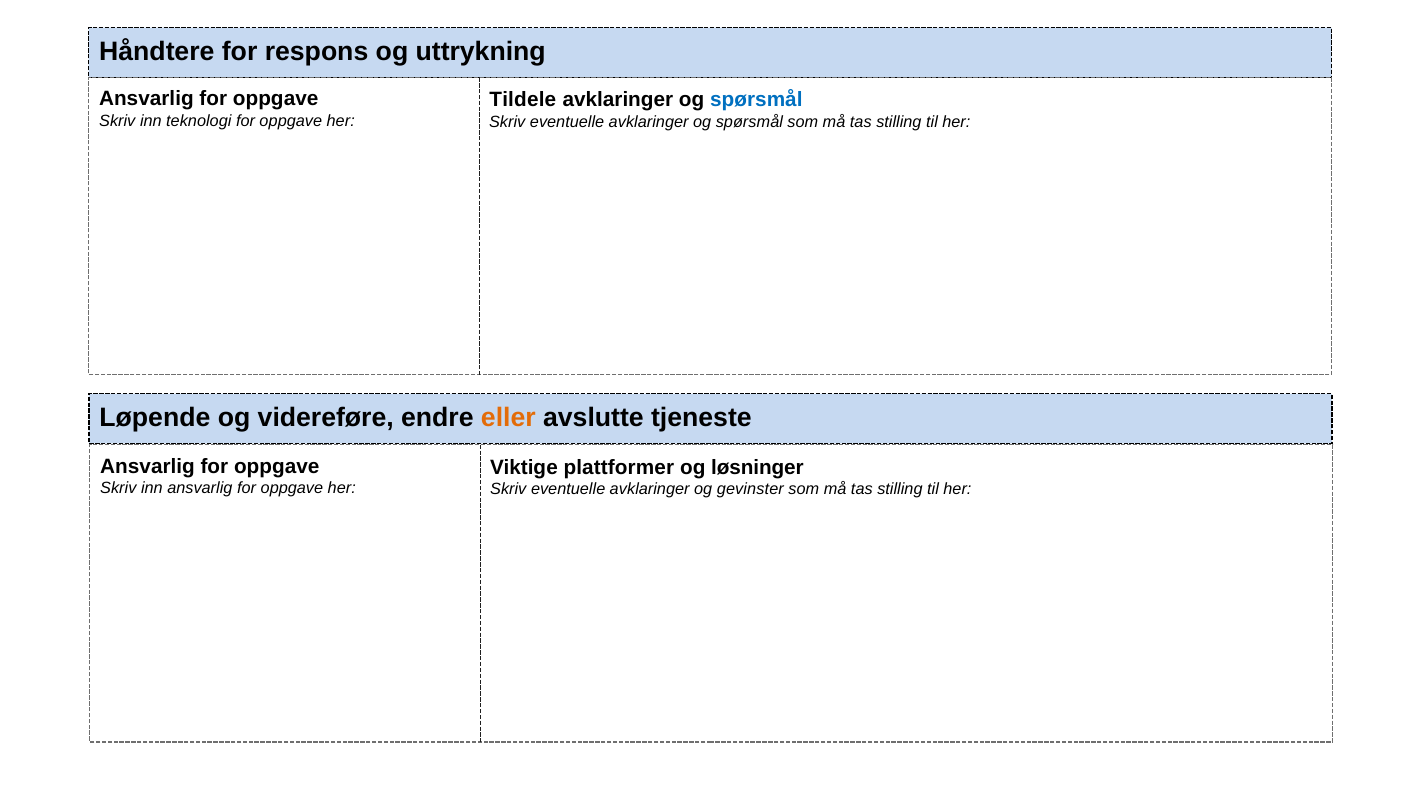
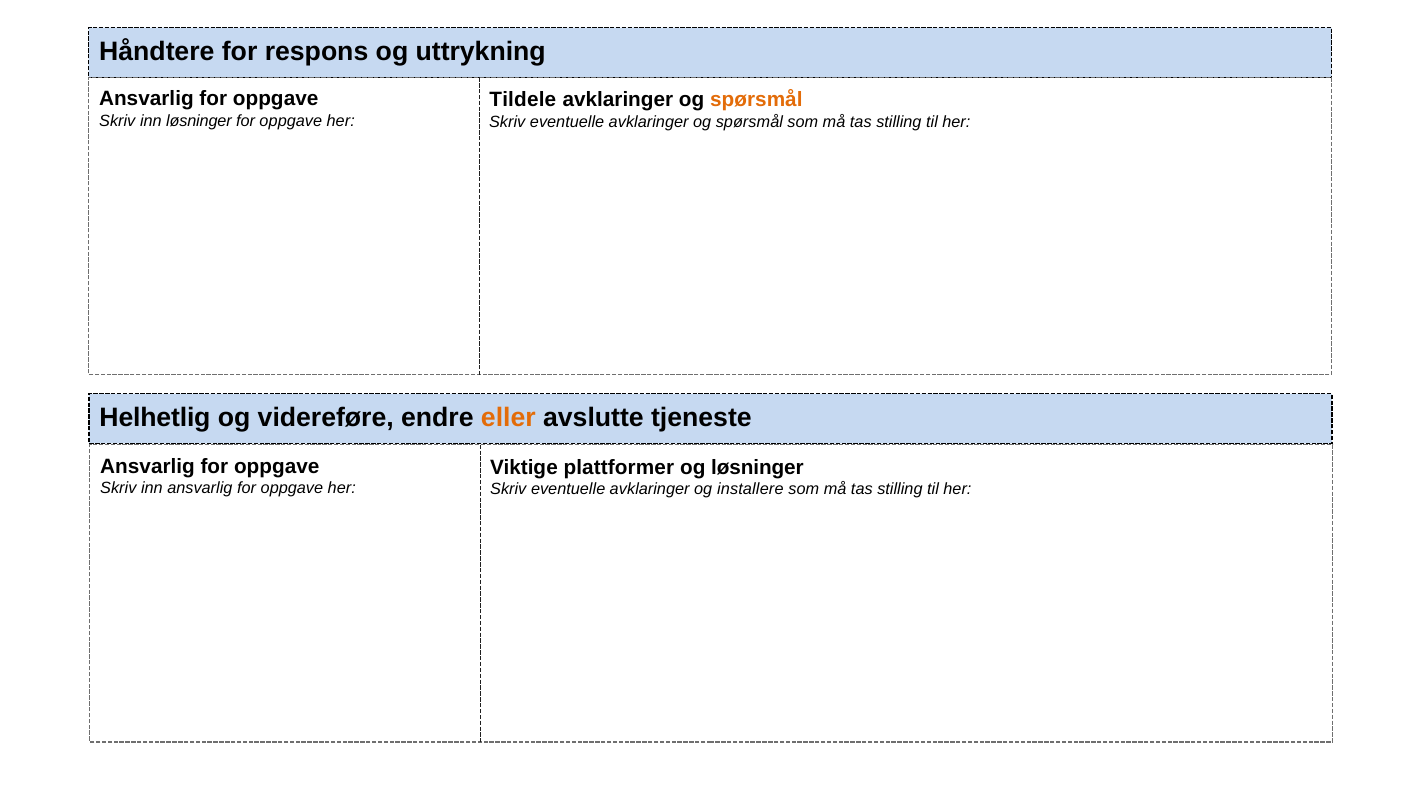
spørsmål at (756, 100) colour: blue -> orange
inn teknologi: teknologi -> løsninger
Løpende: Løpende -> Helhetlig
gevinster: gevinster -> installere
